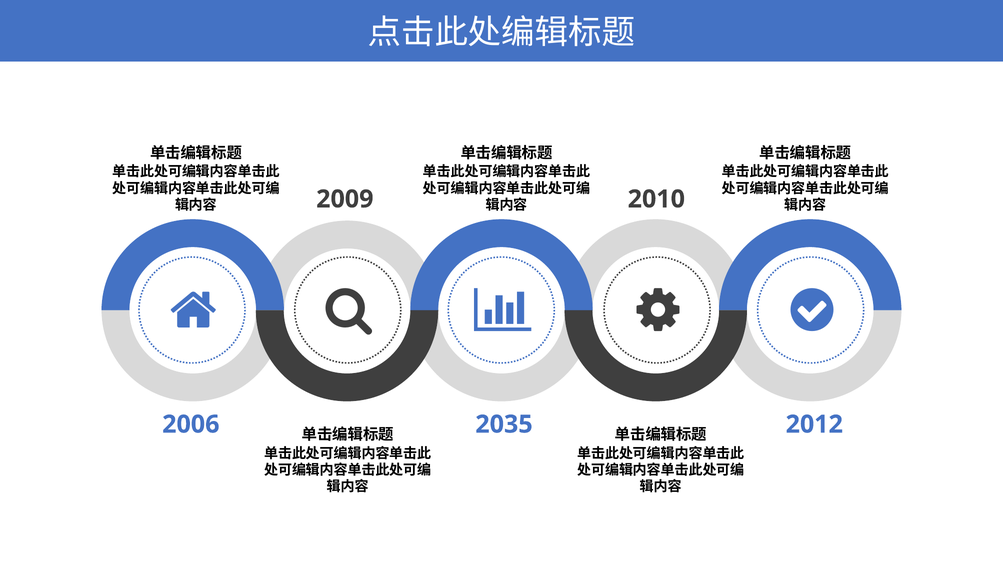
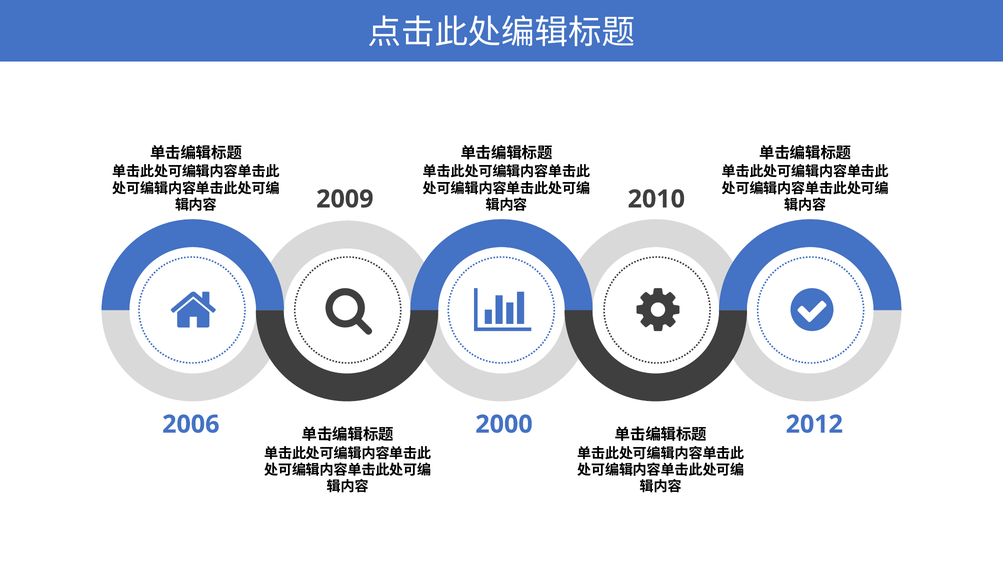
2035: 2035 -> 2000
